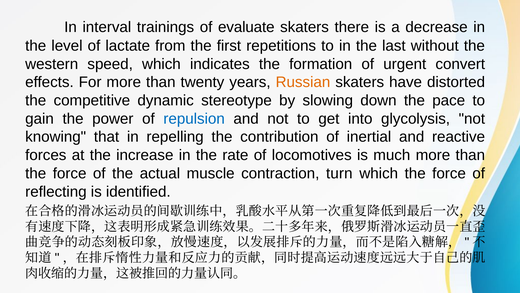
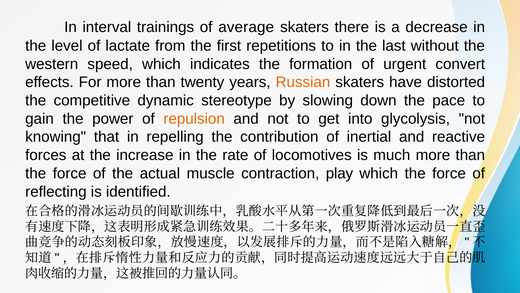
evaluate: evaluate -> average
repulsion colour: blue -> orange
turn: turn -> play
